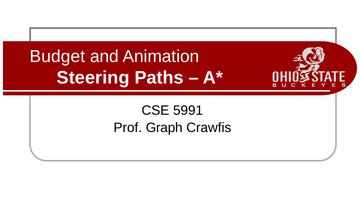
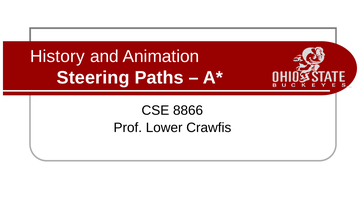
Budget: Budget -> History
5991: 5991 -> 8866
Graph: Graph -> Lower
